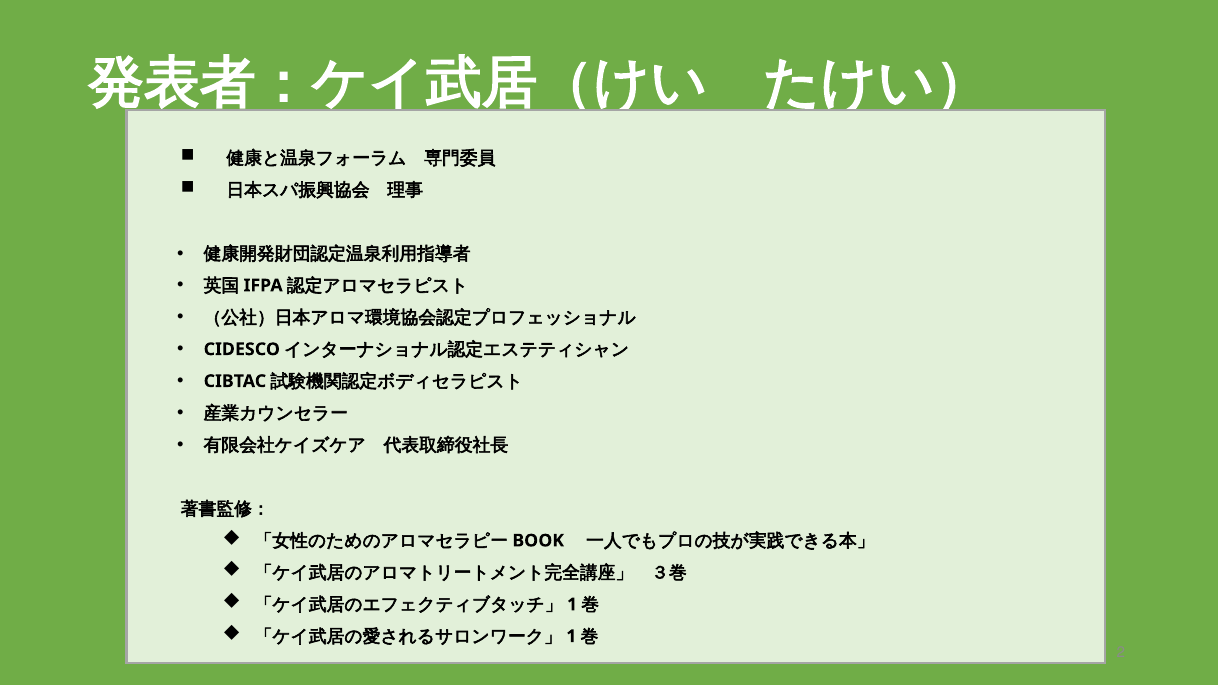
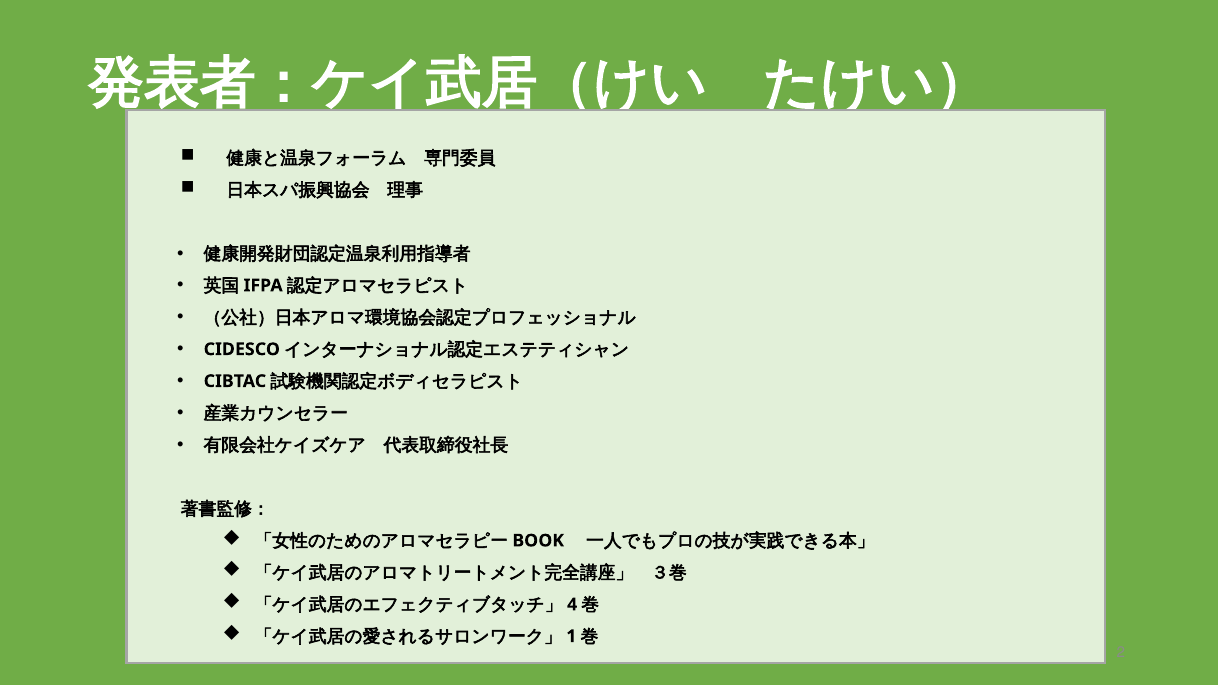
1 at (572, 605): 1 -> 4
